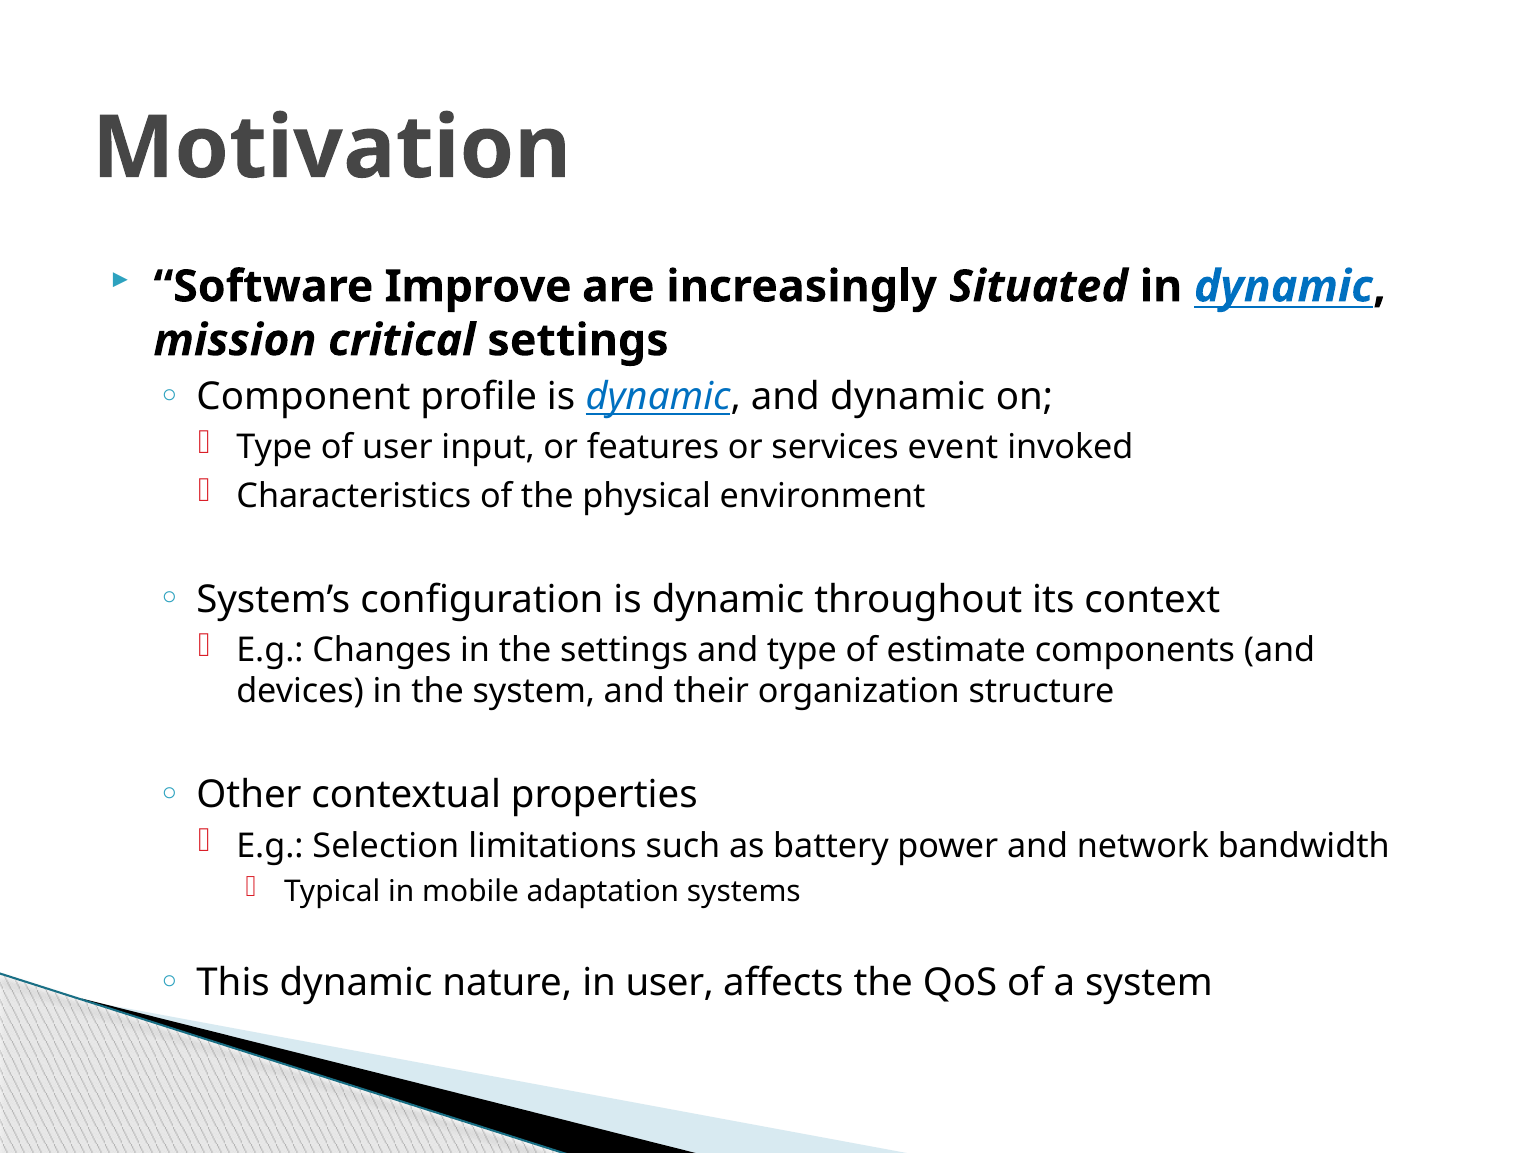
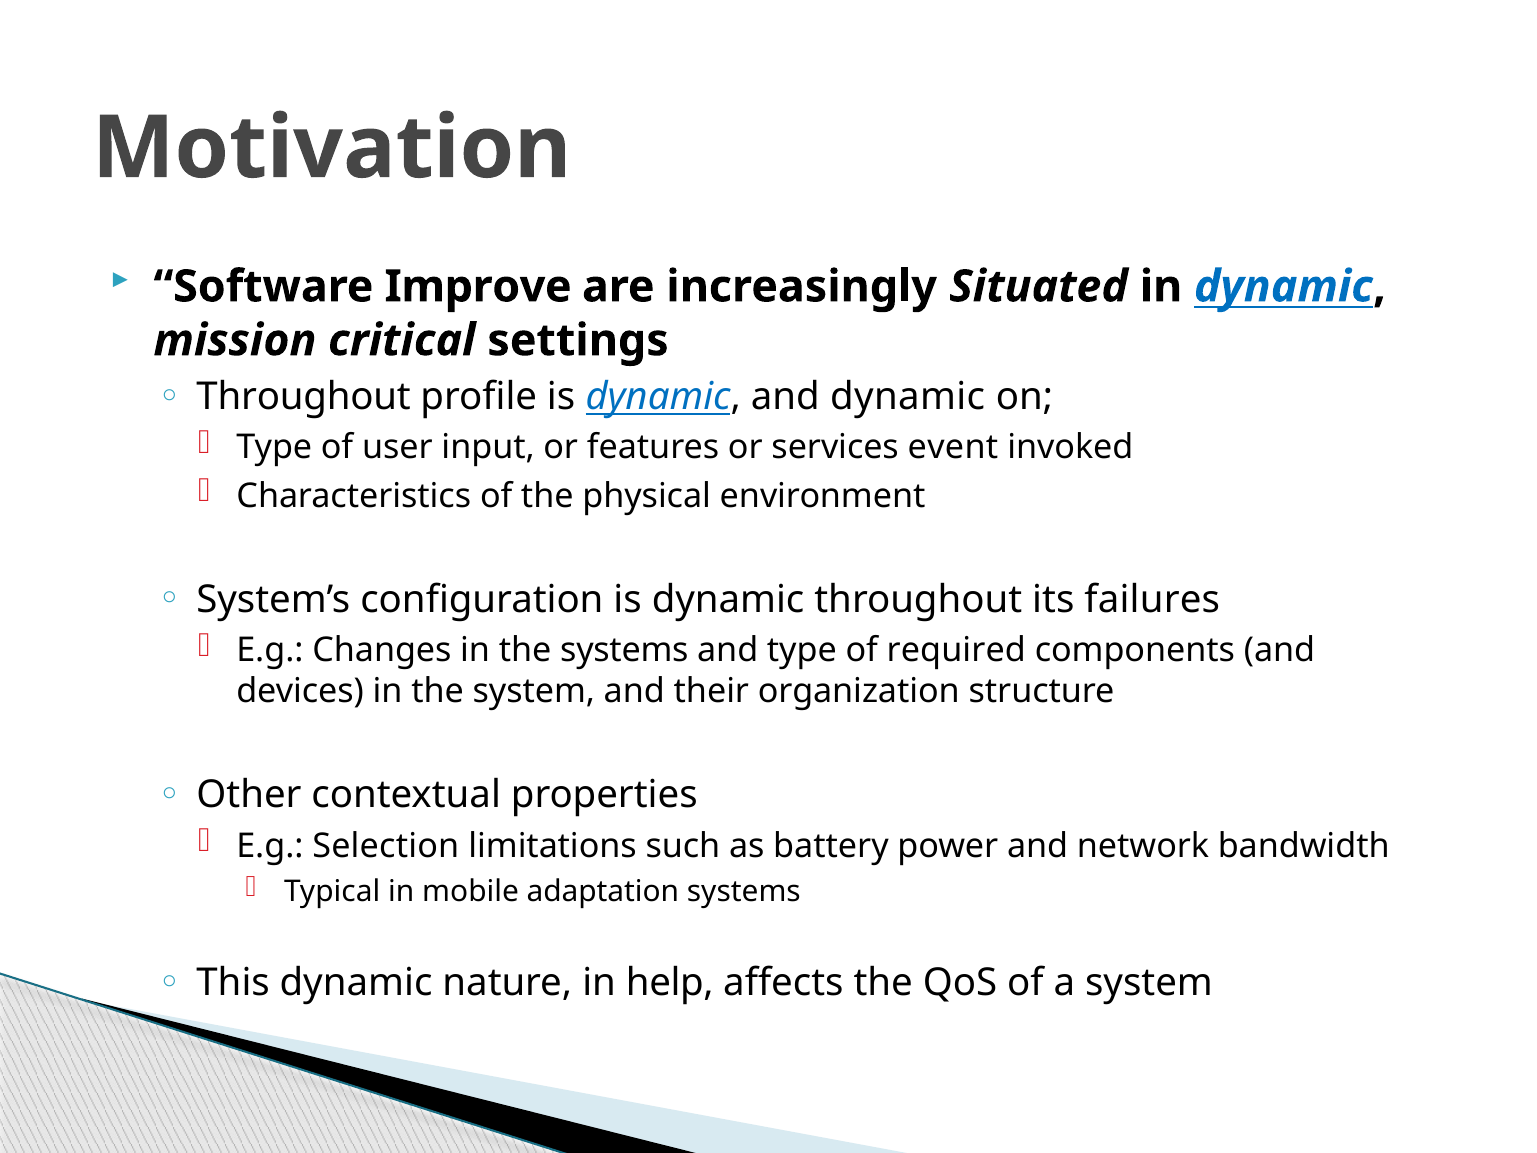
Component at (303, 397): Component -> Throughout
context: context -> failures
the settings: settings -> systems
estimate: estimate -> required
in user: user -> help
